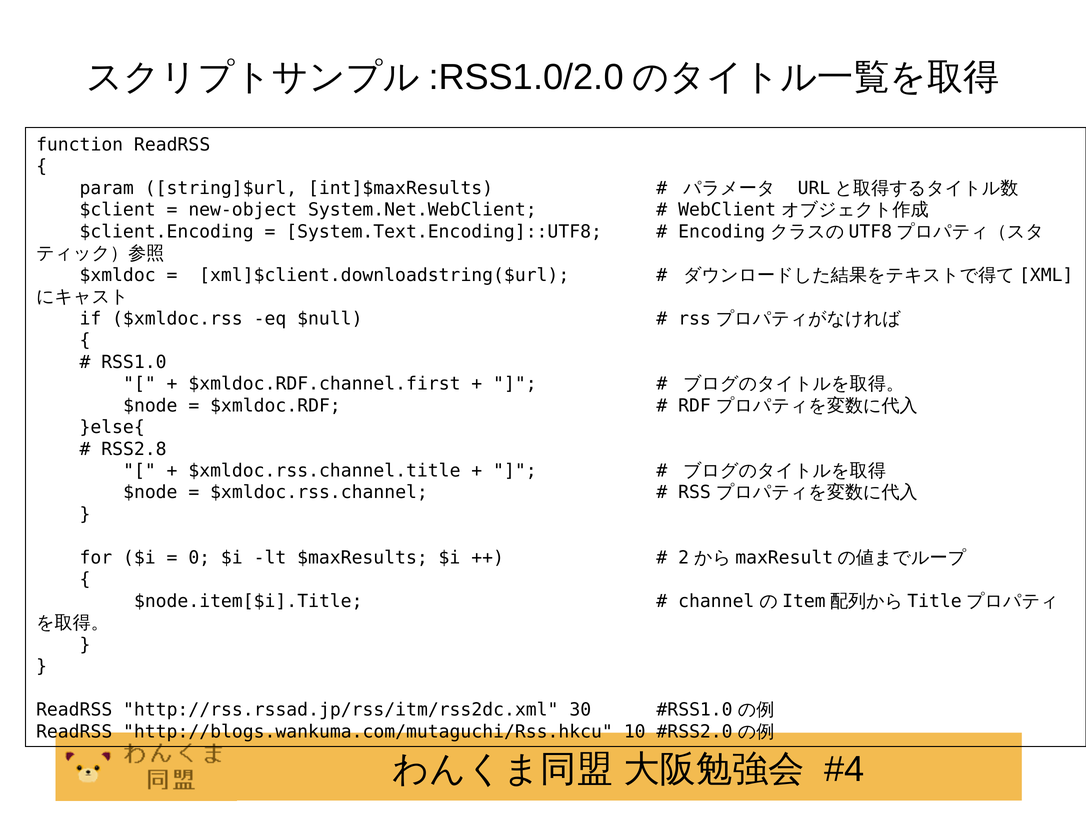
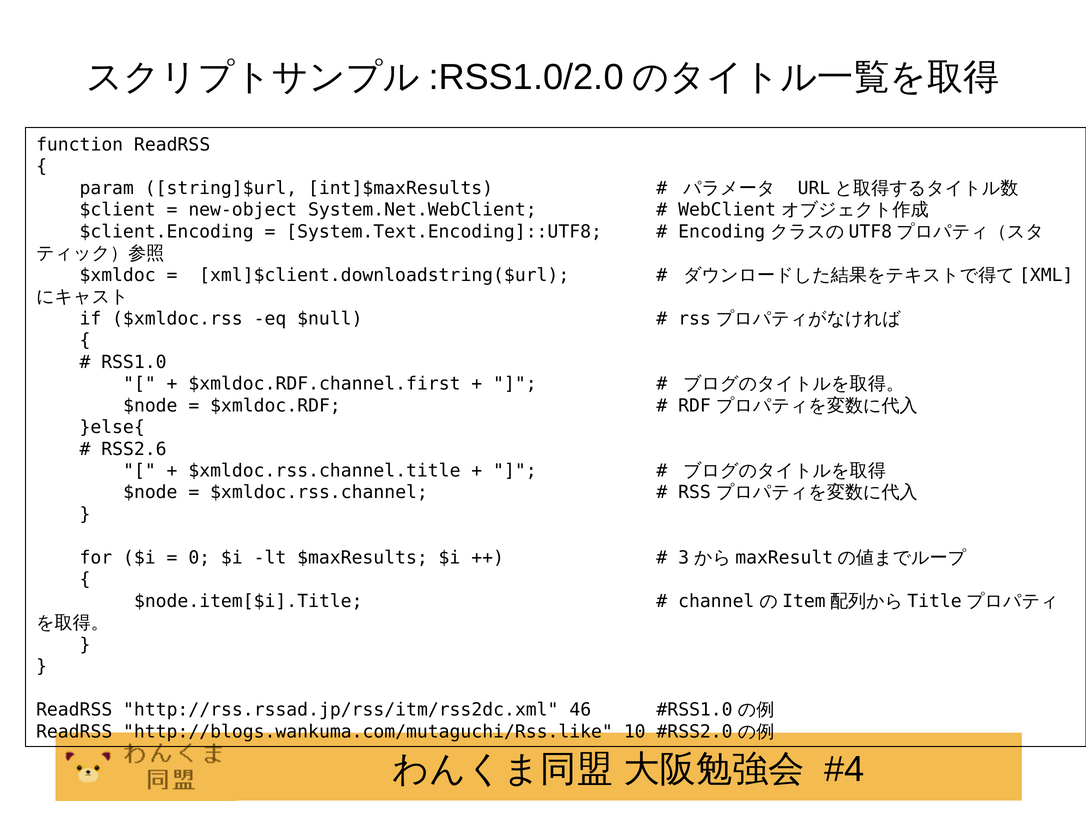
RSS2.8: RSS2.8 -> RSS2.6
2: 2 -> 3
30: 30 -> 46
http://blogs.wankuma.com/mutaguchi/Rss.hkcu: http://blogs.wankuma.com/mutaguchi/Rss.hkcu -> http://blogs.wankuma.com/mutaguchi/Rss.like
